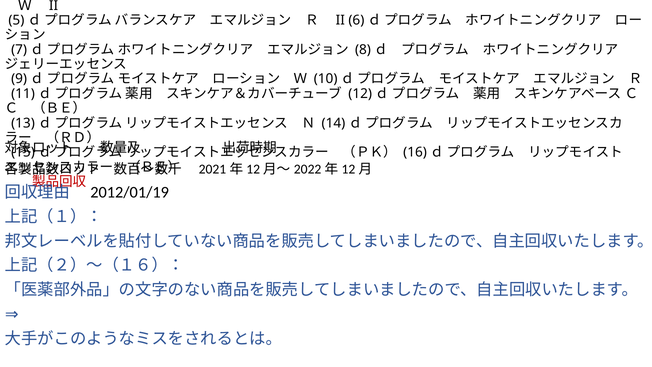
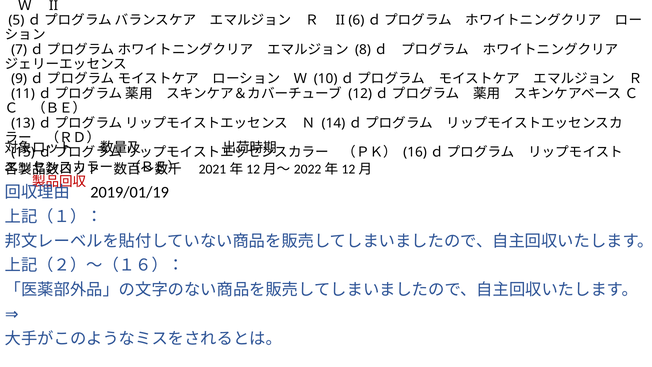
2012/01/19: 2012/01/19 -> 2019/01/19
